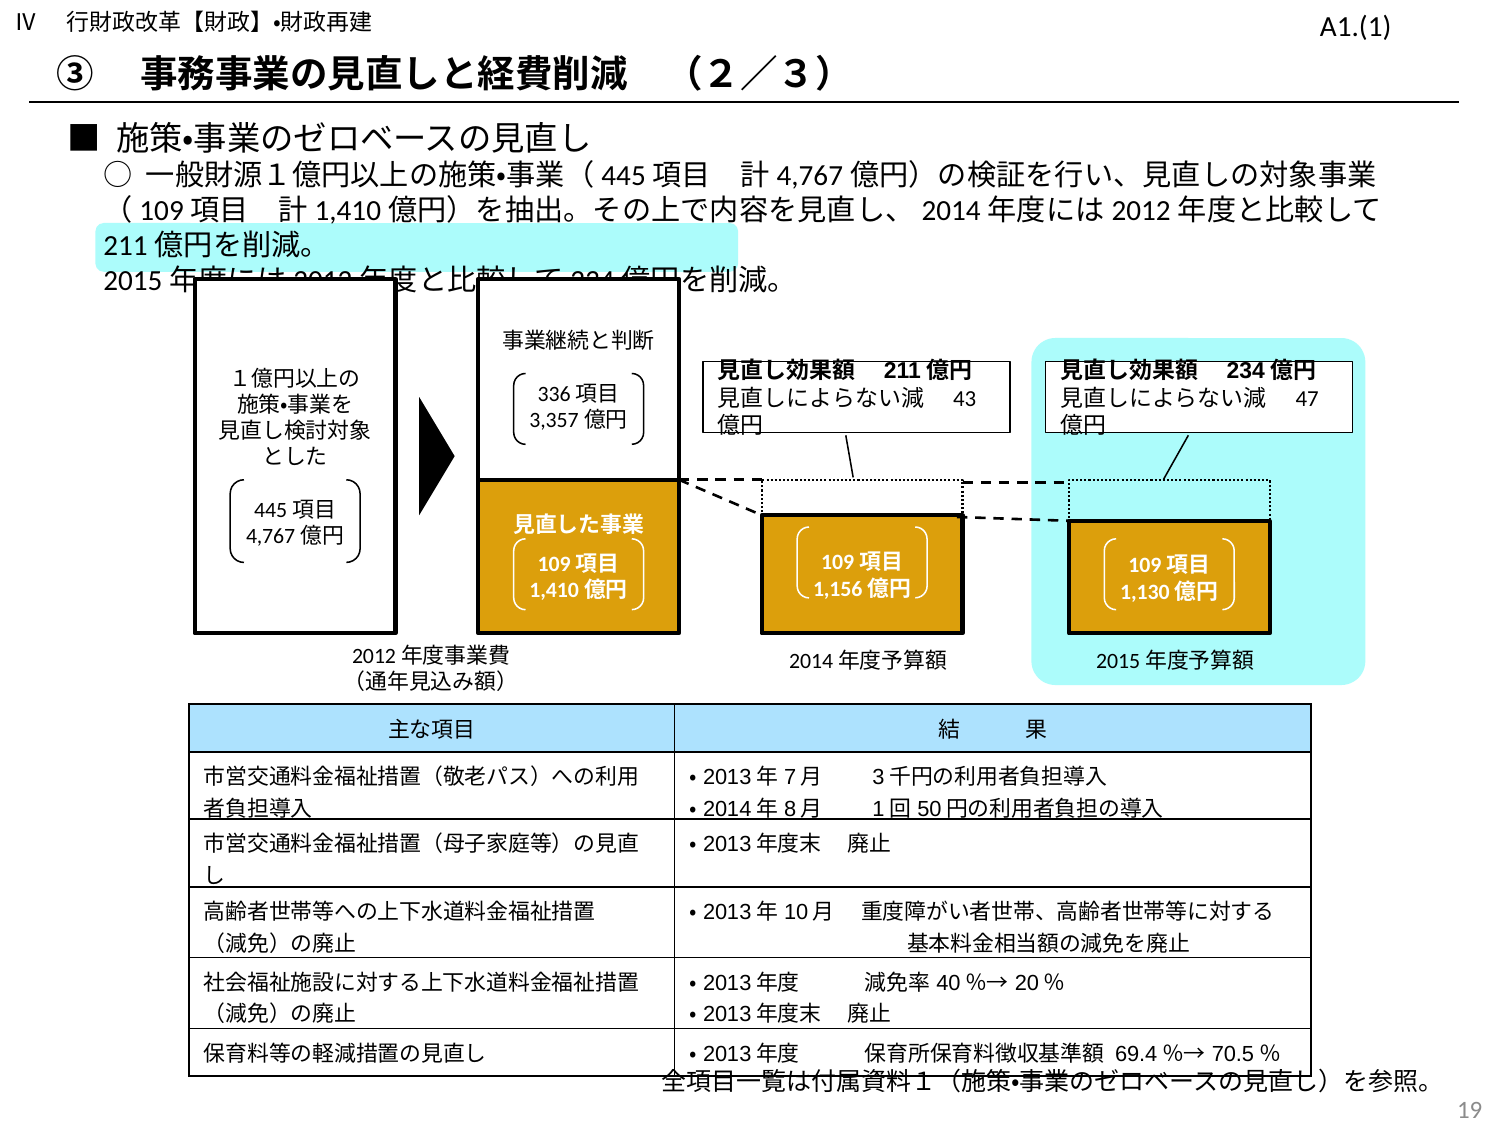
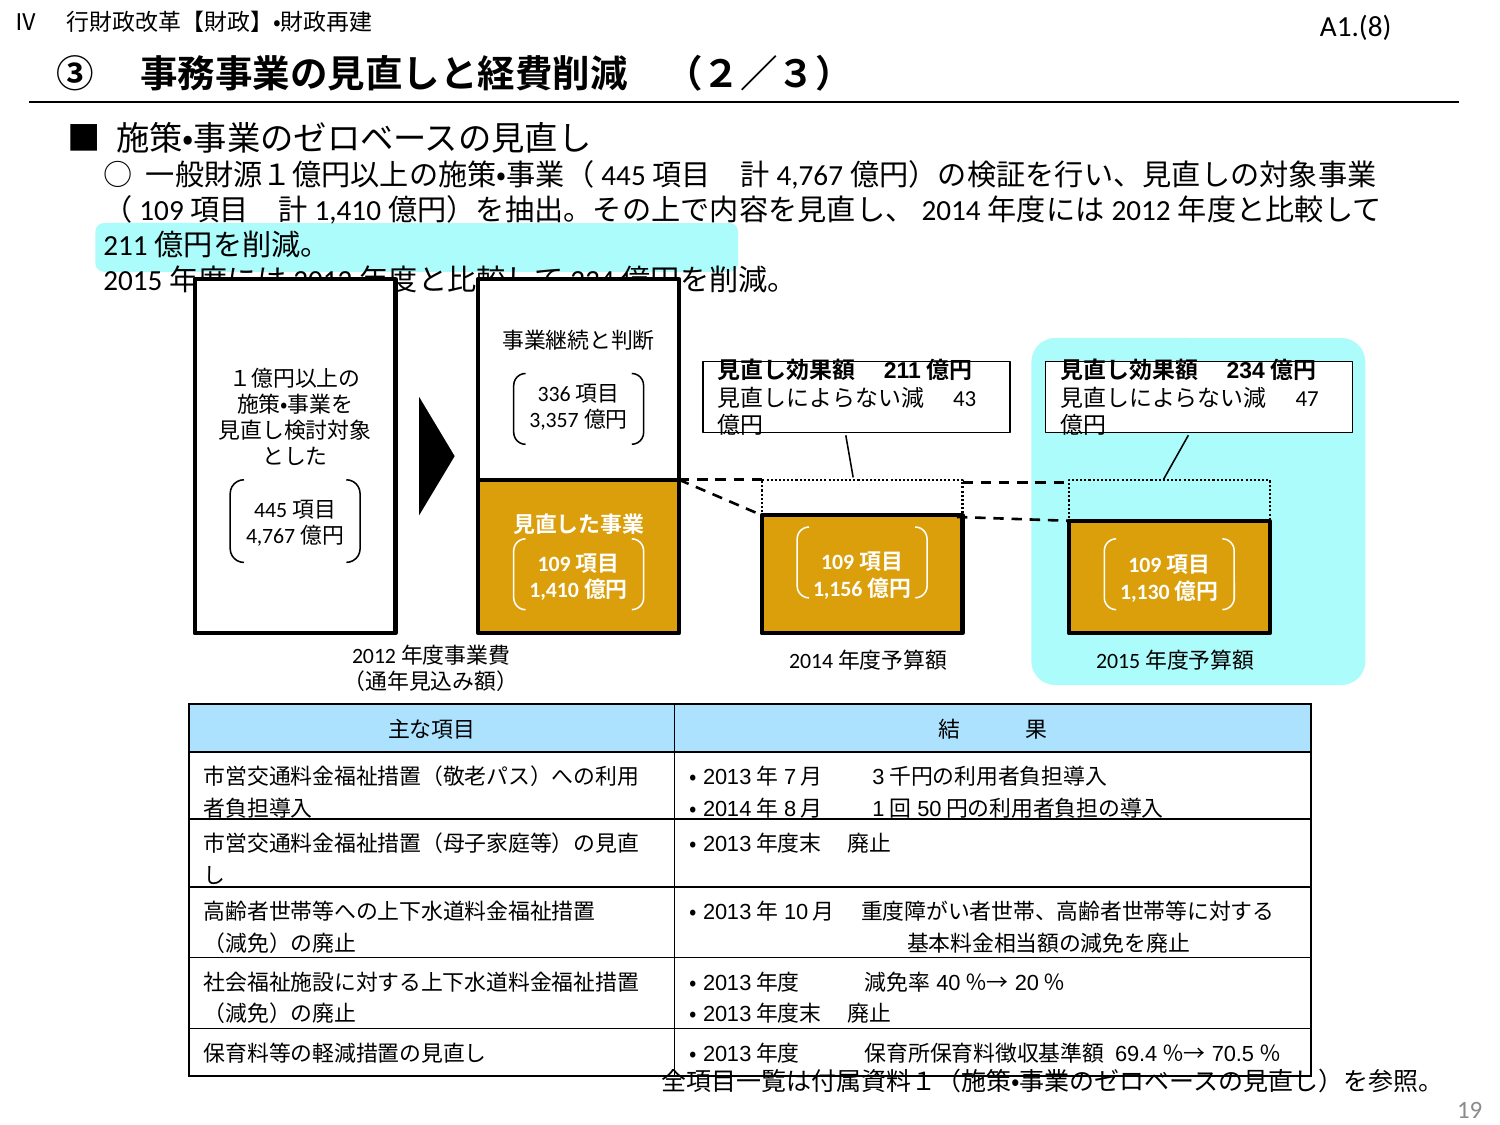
A1.(1: A1.(1 -> A1.(8
